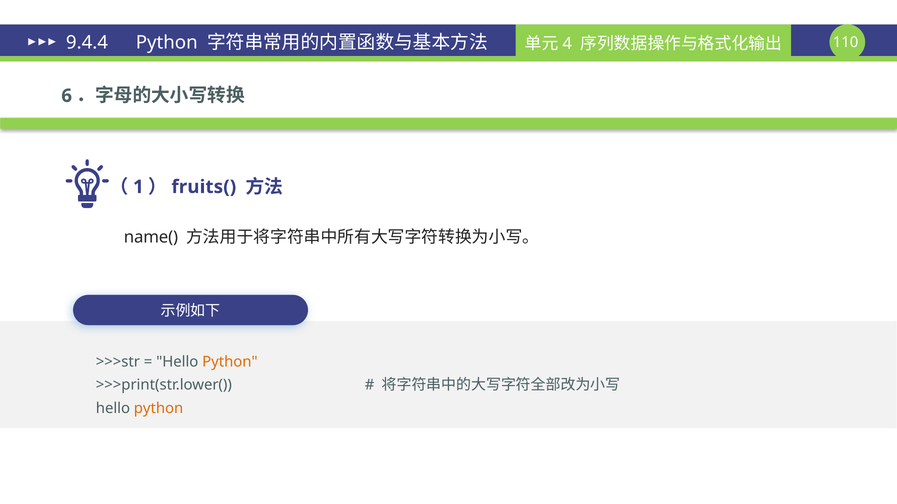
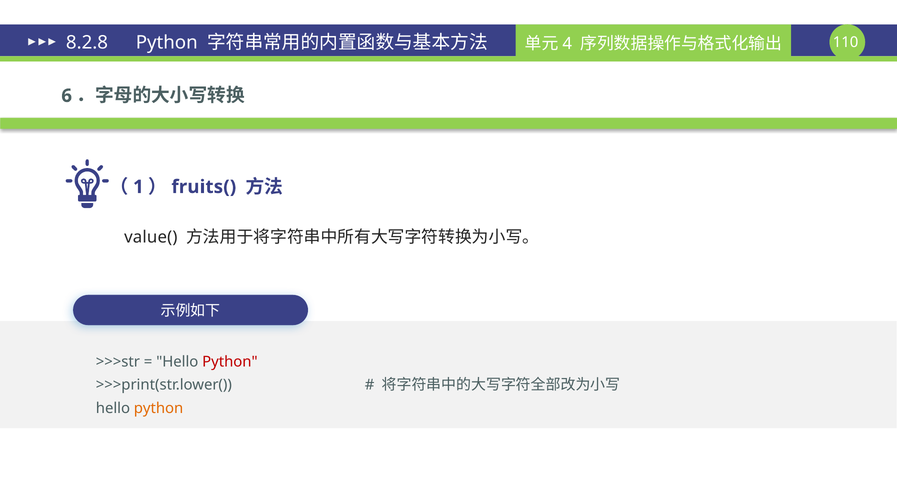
9.4.4: 9.4.4 -> 8.2.8
name(: name( -> value(
Python at (230, 362) colour: orange -> red
